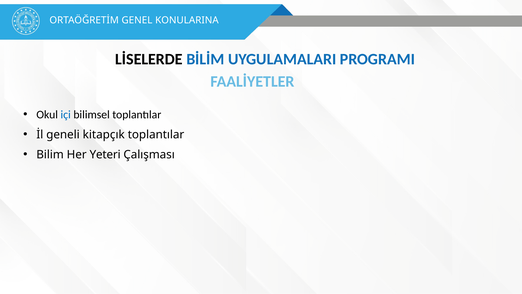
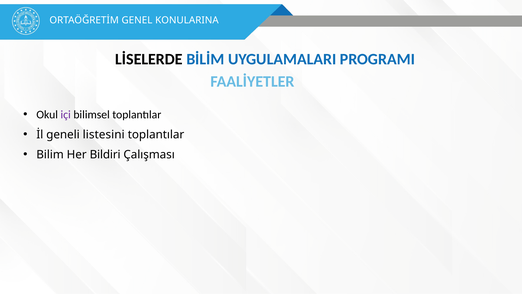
içi colour: blue -> purple
kitapçık: kitapçık -> listesini
Yeteri: Yeteri -> Bildiri
